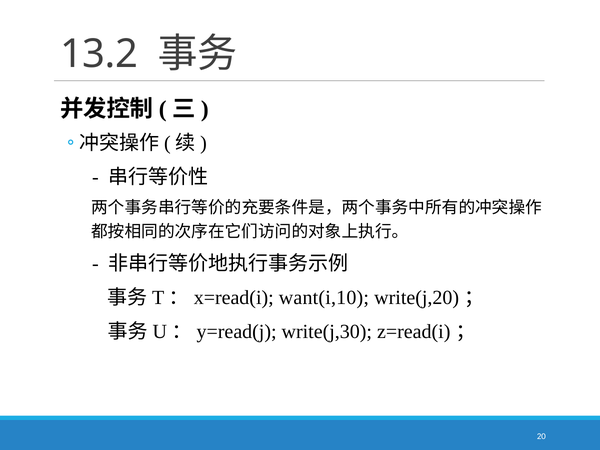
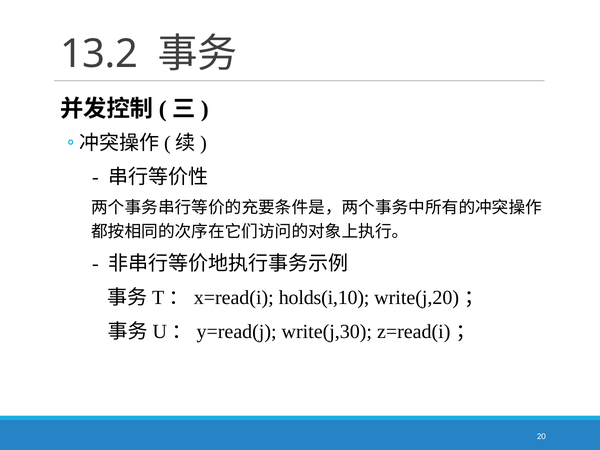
want(i,10: want(i,10 -> holds(i,10
